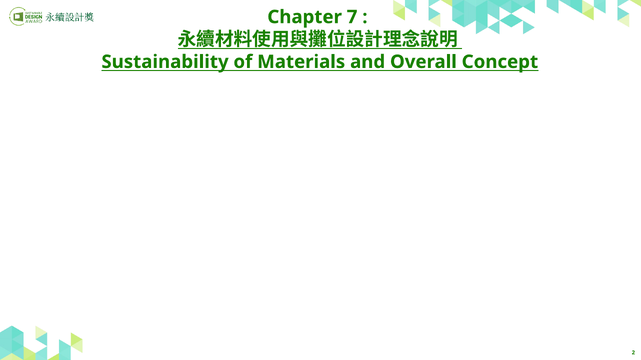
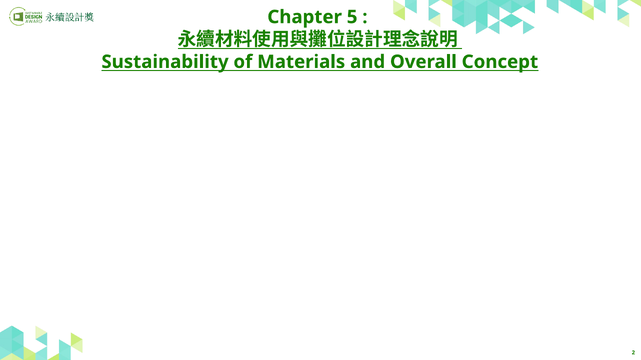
7: 7 -> 5
